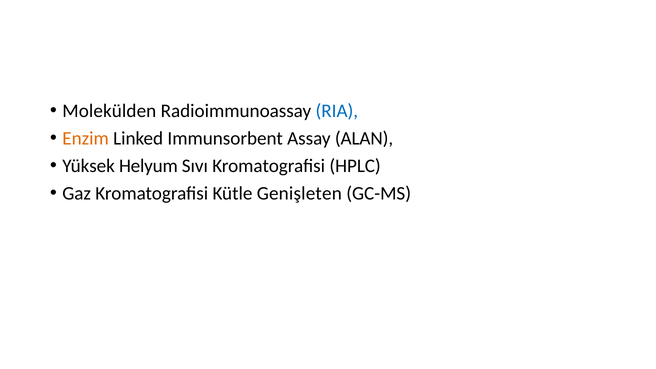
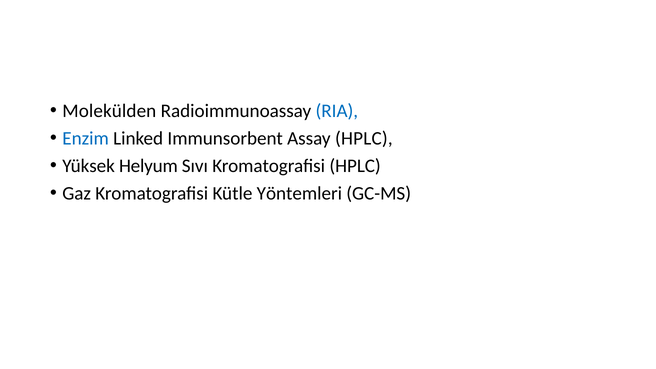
Enzim colour: orange -> blue
Assay ALAN: ALAN -> HPLC
Genişleten: Genişleten -> Yöntemleri
